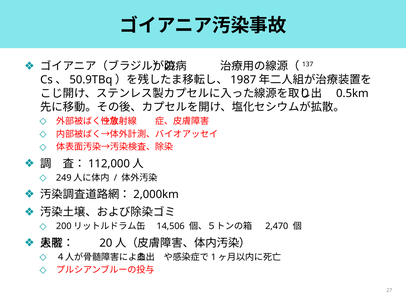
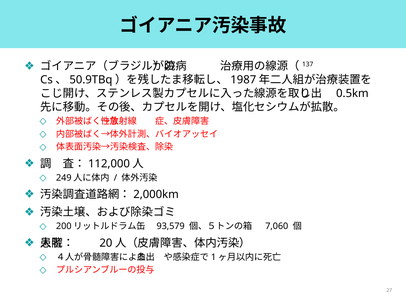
14,506: 14,506 -> 93,579
2,470: 2,470 -> 7,060
